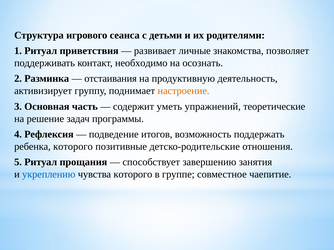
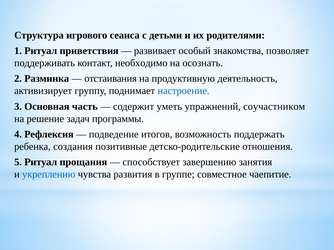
личные: личные -> особый
настроение colour: orange -> blue
теоретические: теоретические -> соучастником
ребенка которого: которого -> создания
чувства которого: которого -> развития
